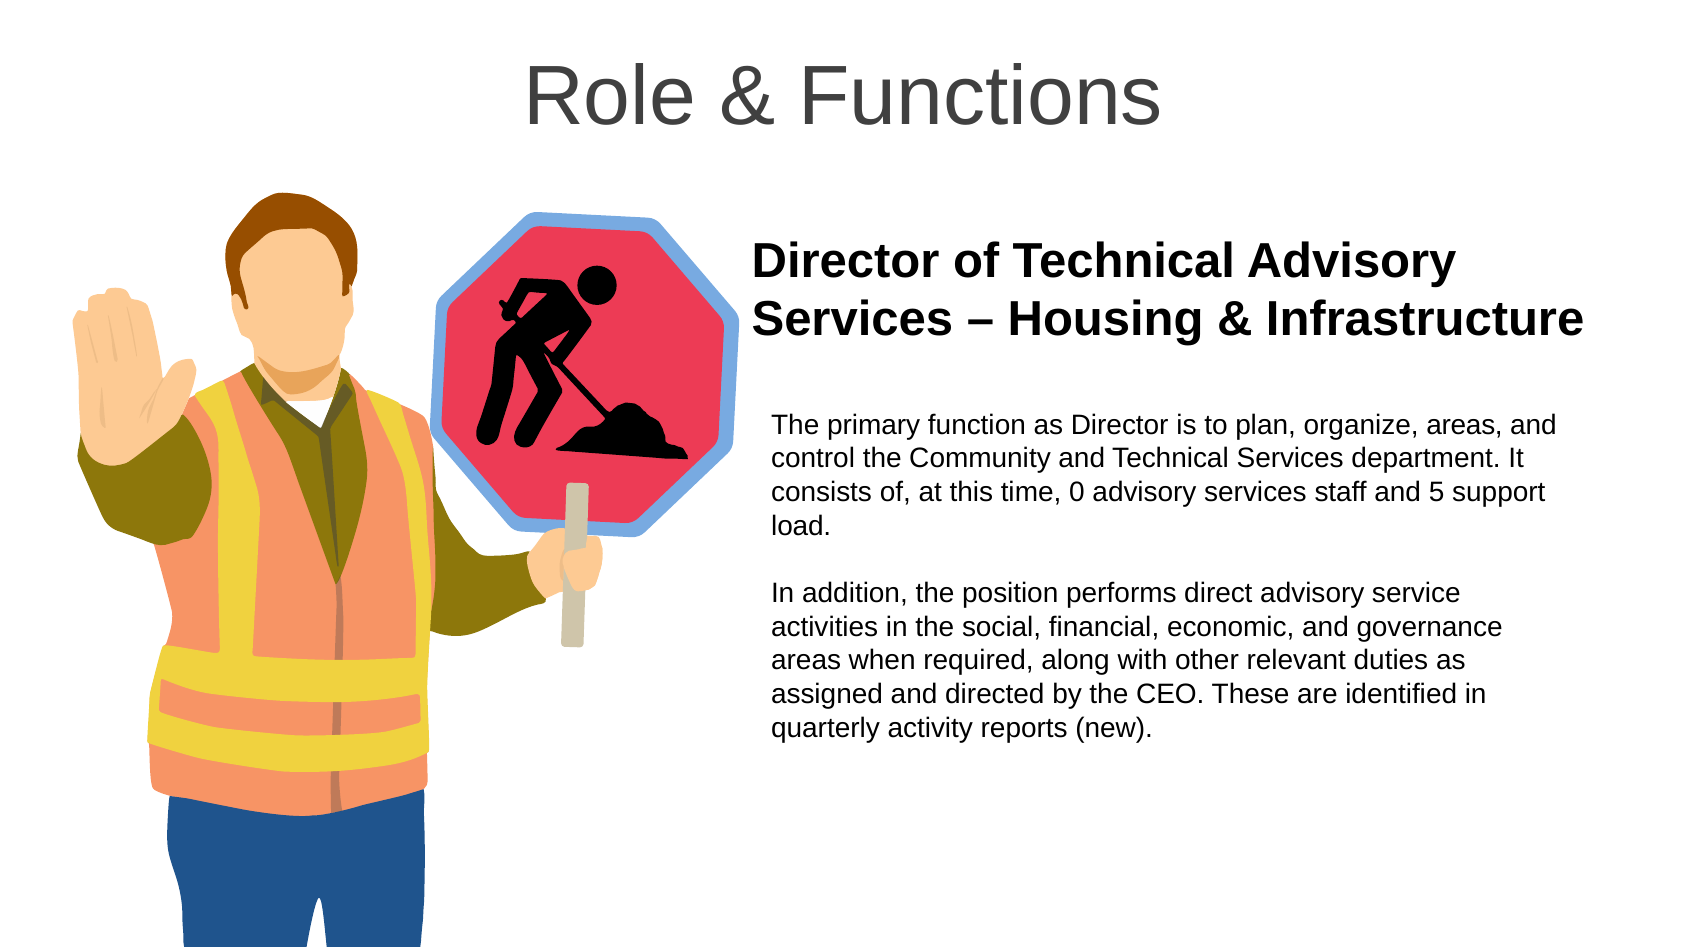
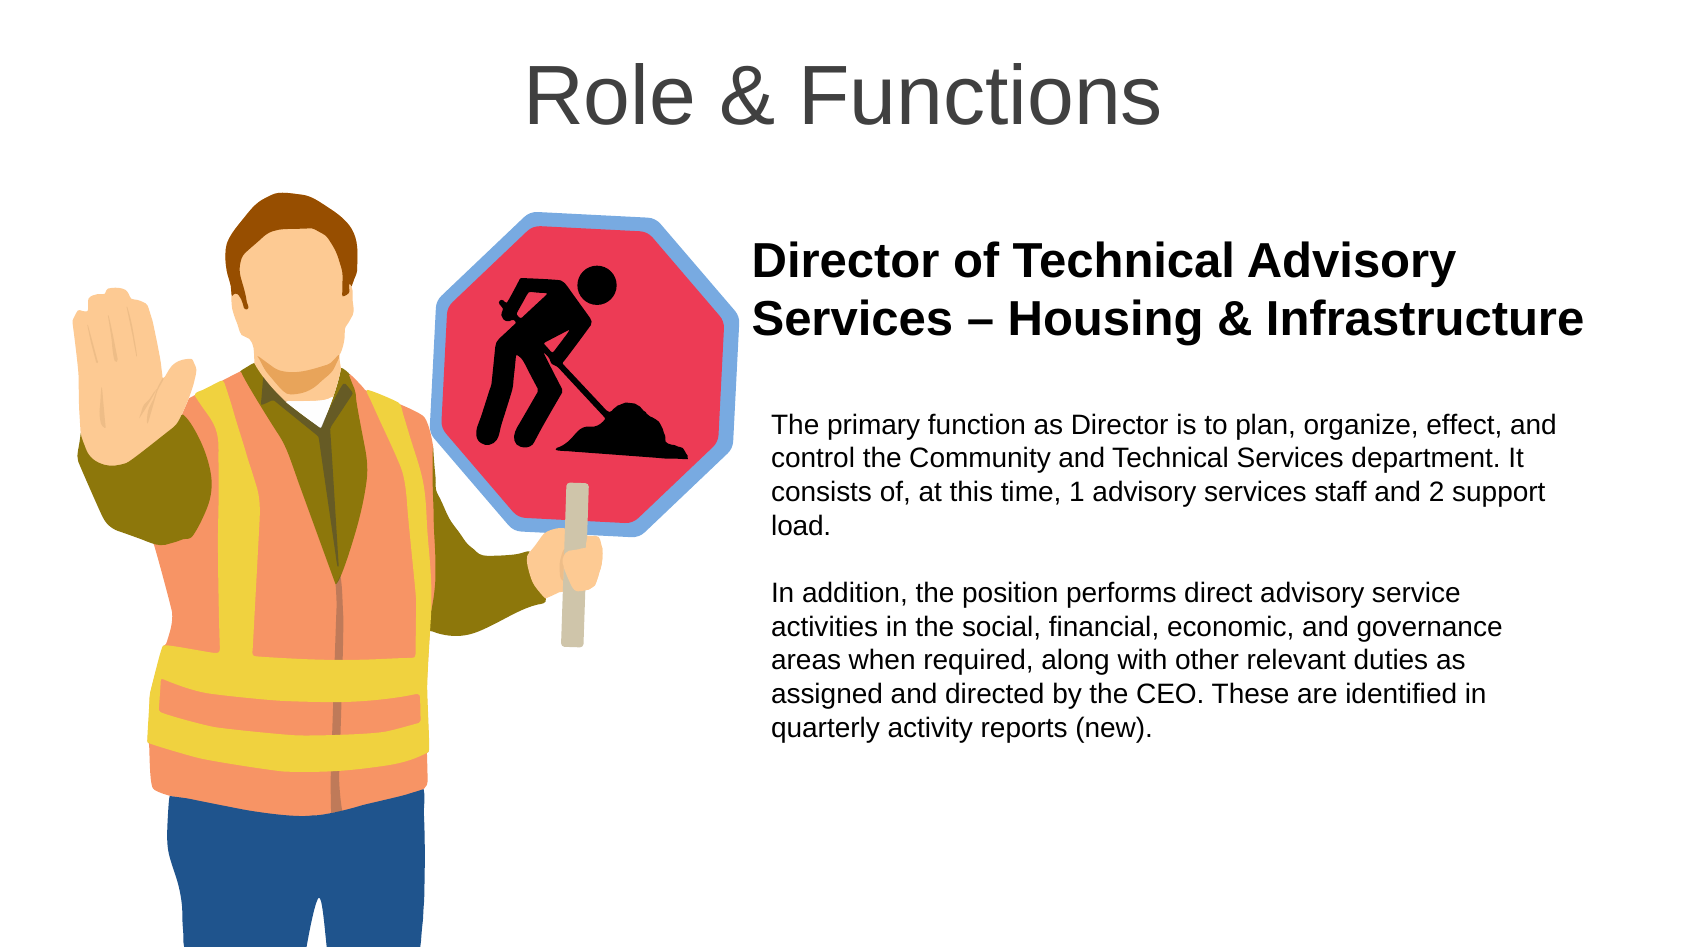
organize areas: areas -> effect
0: 0 -> 1
5: 5 -> 2
